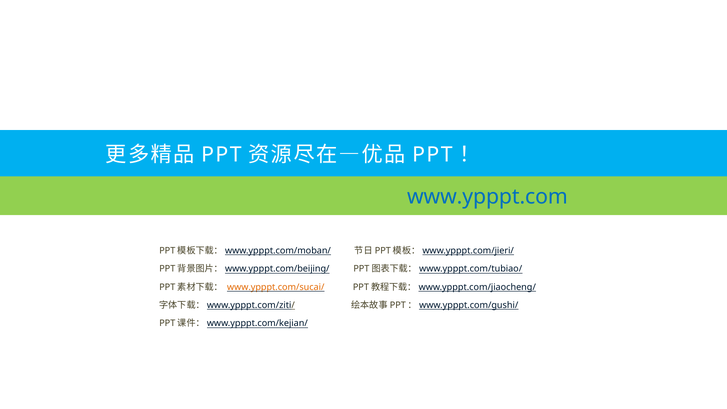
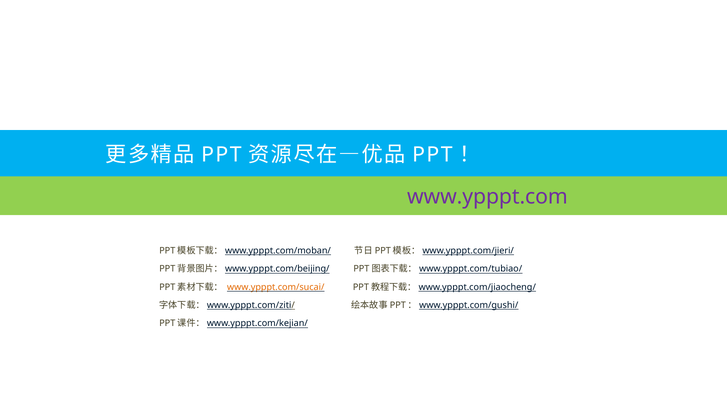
www.ypppt.com colour: blue -> purple
